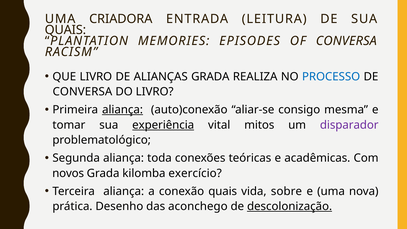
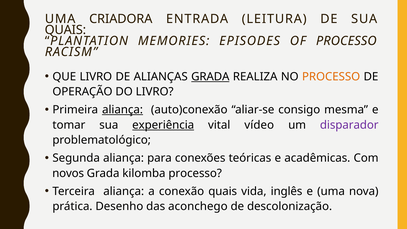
OF CONVERSA: CONVERSA -> PROCESSO
GRADA at (210, 77) underline: none -> present
PROCESSO at (331, 77) colour: blue -> orange
CONVERSA at (82, 92): CONVERSA -> OPERAÇÃO
mitos: mitos -> vídeo
toda: toda -> para
kilomba exercício: exercício -> processo
sobre: sobre -> inglês
descolonização underline: present -> none
